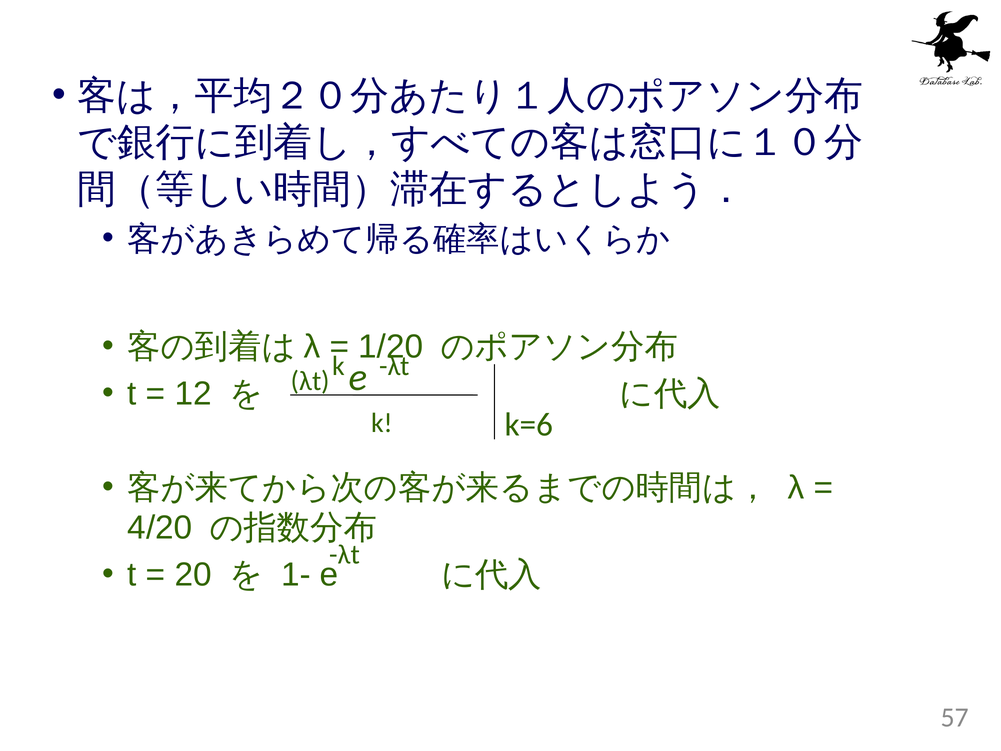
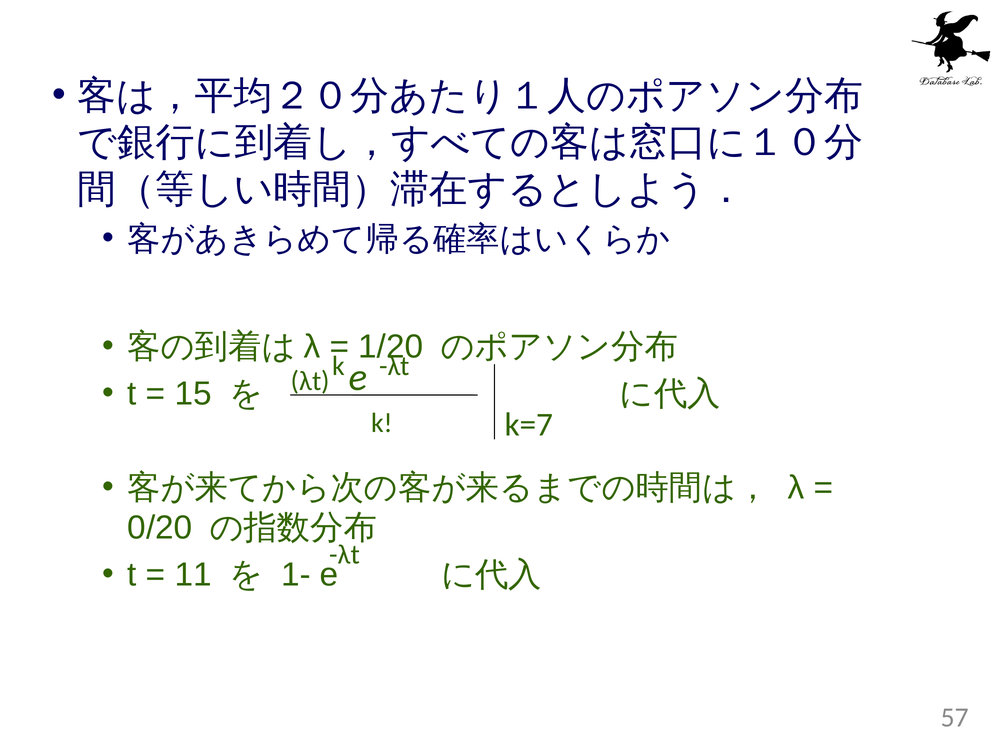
12: 12 -> 15
k=6: k=6 -> k=7
4/20: 4/20 -> 0/20
20: 20 -> 11
